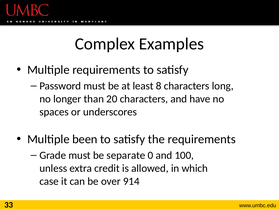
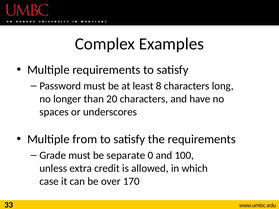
been: been -> from
914: 914 -> 170
